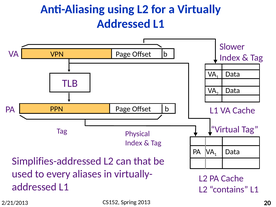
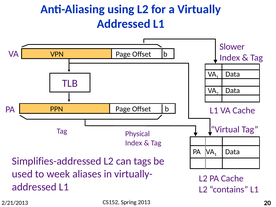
that: that -> tags
every: every -> week
